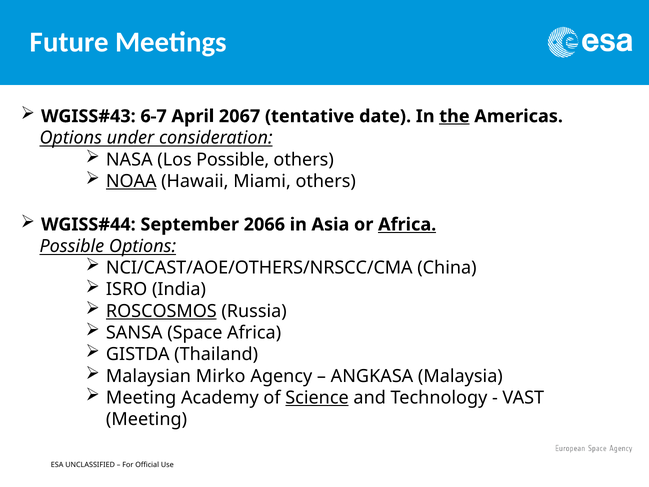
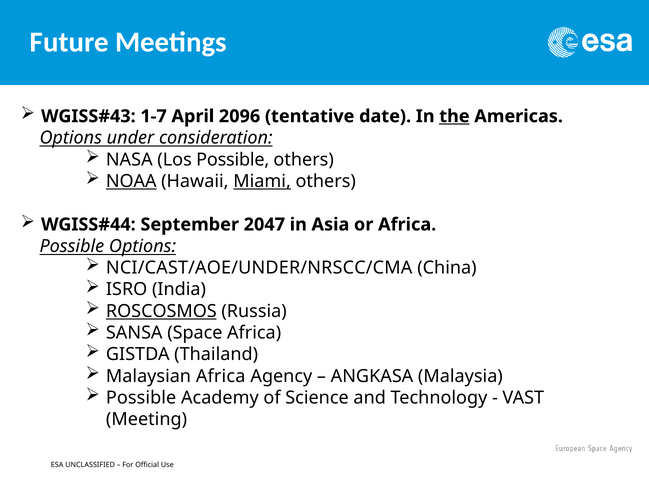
6-7: 6-7 -> 1-7
2067: 2067 -> 2096
Miami underline: none -> present
2066: 2066 -> 2047
Africa at (407, 224) underline: present -> none
NCI/CAST/AOE/OTHERS/NRSCC/CMA: NCI/CAST/AOE/OTHERS/NRSCC/CMA -> NCI/CAST/AOE/UNDER/NRSCC/CMA
Malaysian Mirko: Mirko -> Africa
Meeting at (141, 398): Meeting -> Possible
Science underline: present -> none
